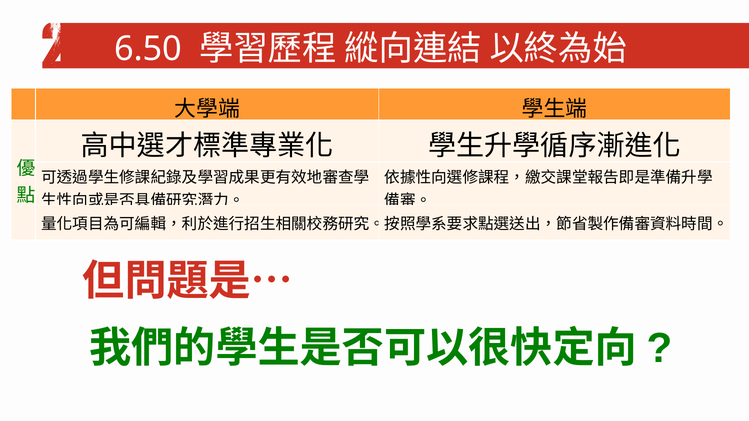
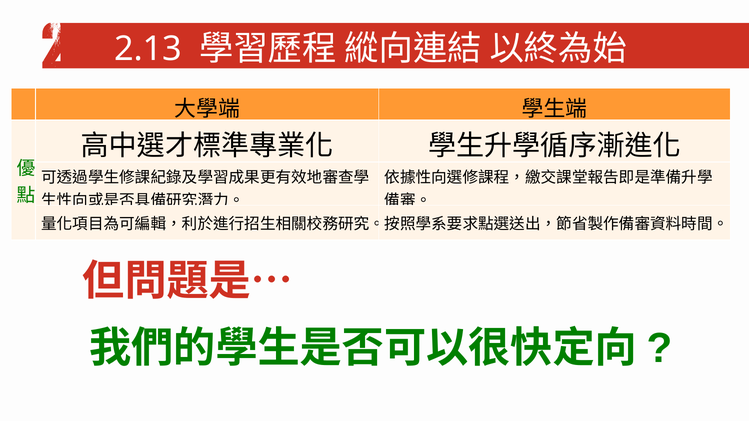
6.50: 6.50 -> 2.13
